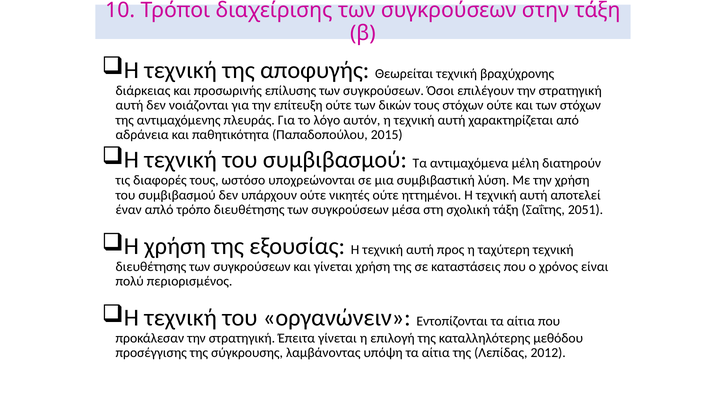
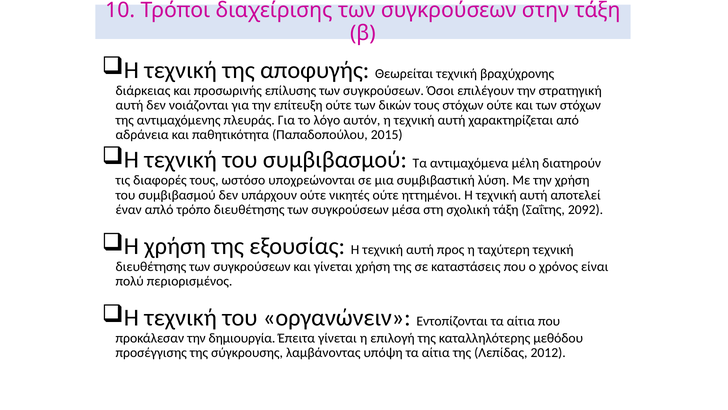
2051: 2051 -> 2092
προκάλεσαν την στρατηγική: στρατηγική -> δημιουργία
